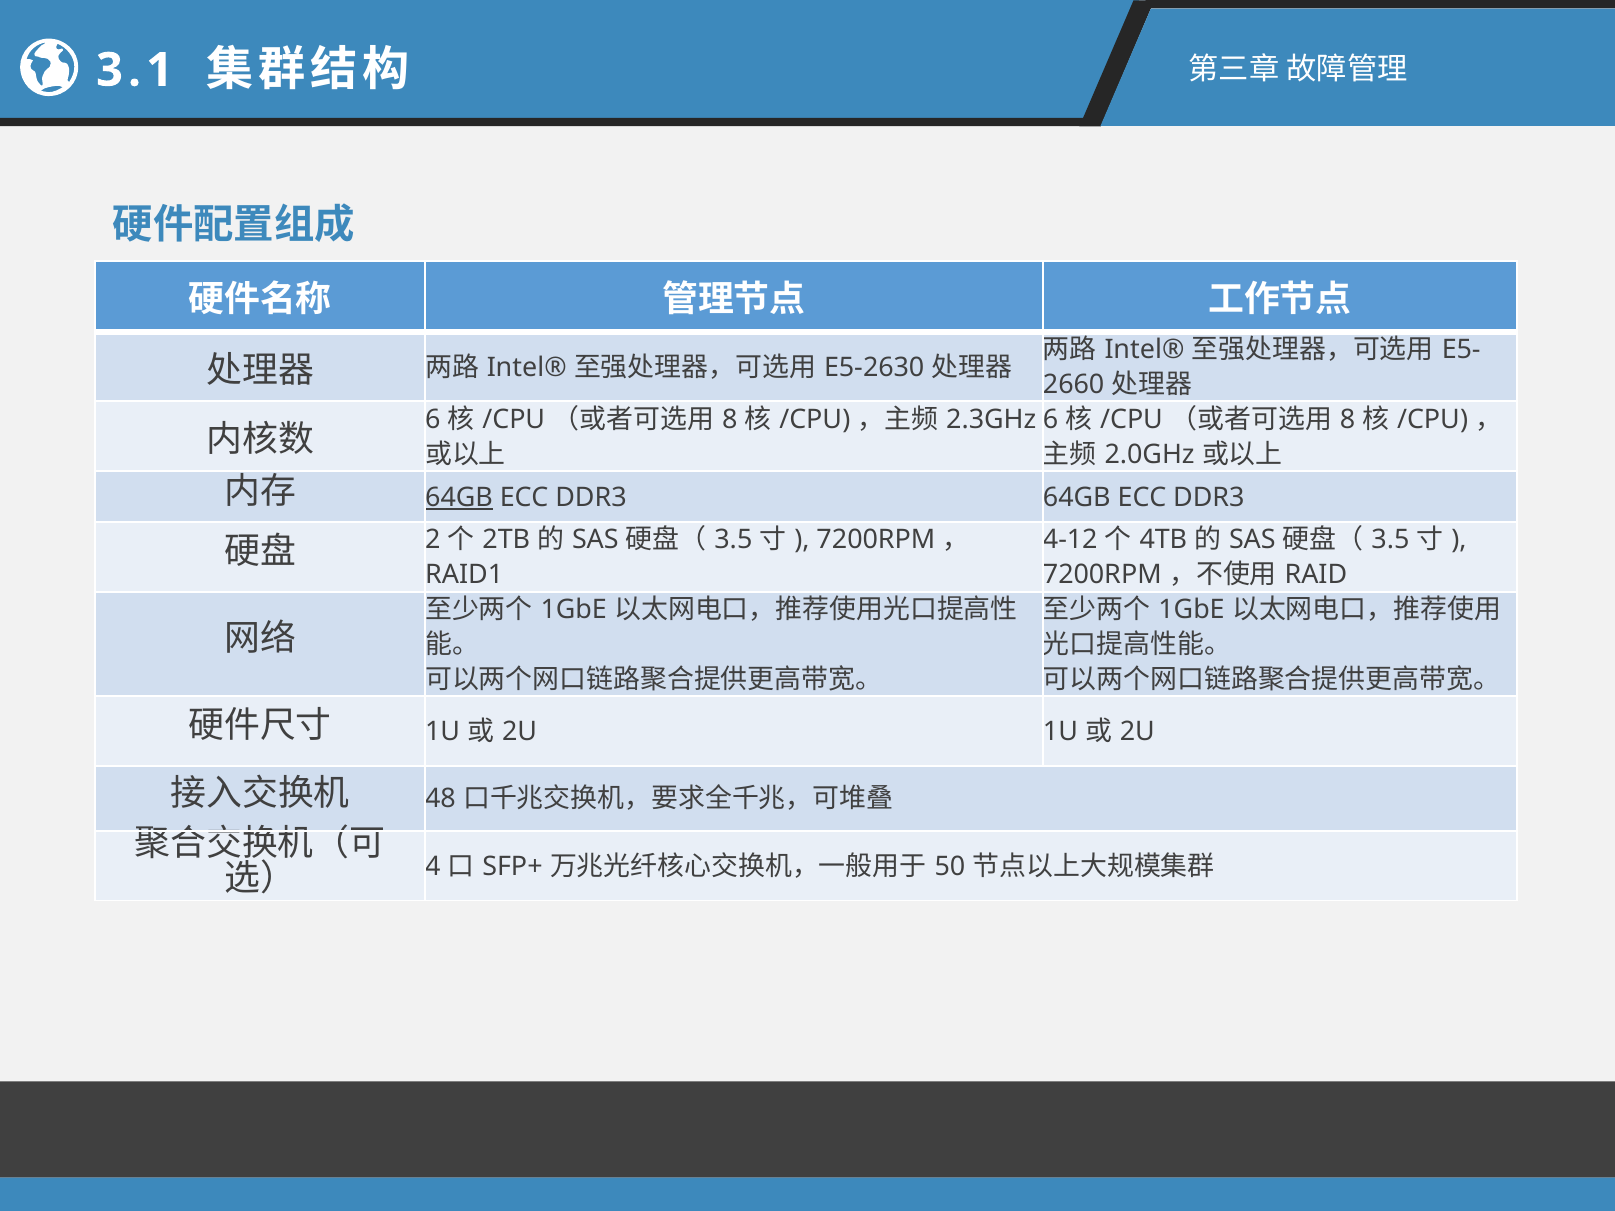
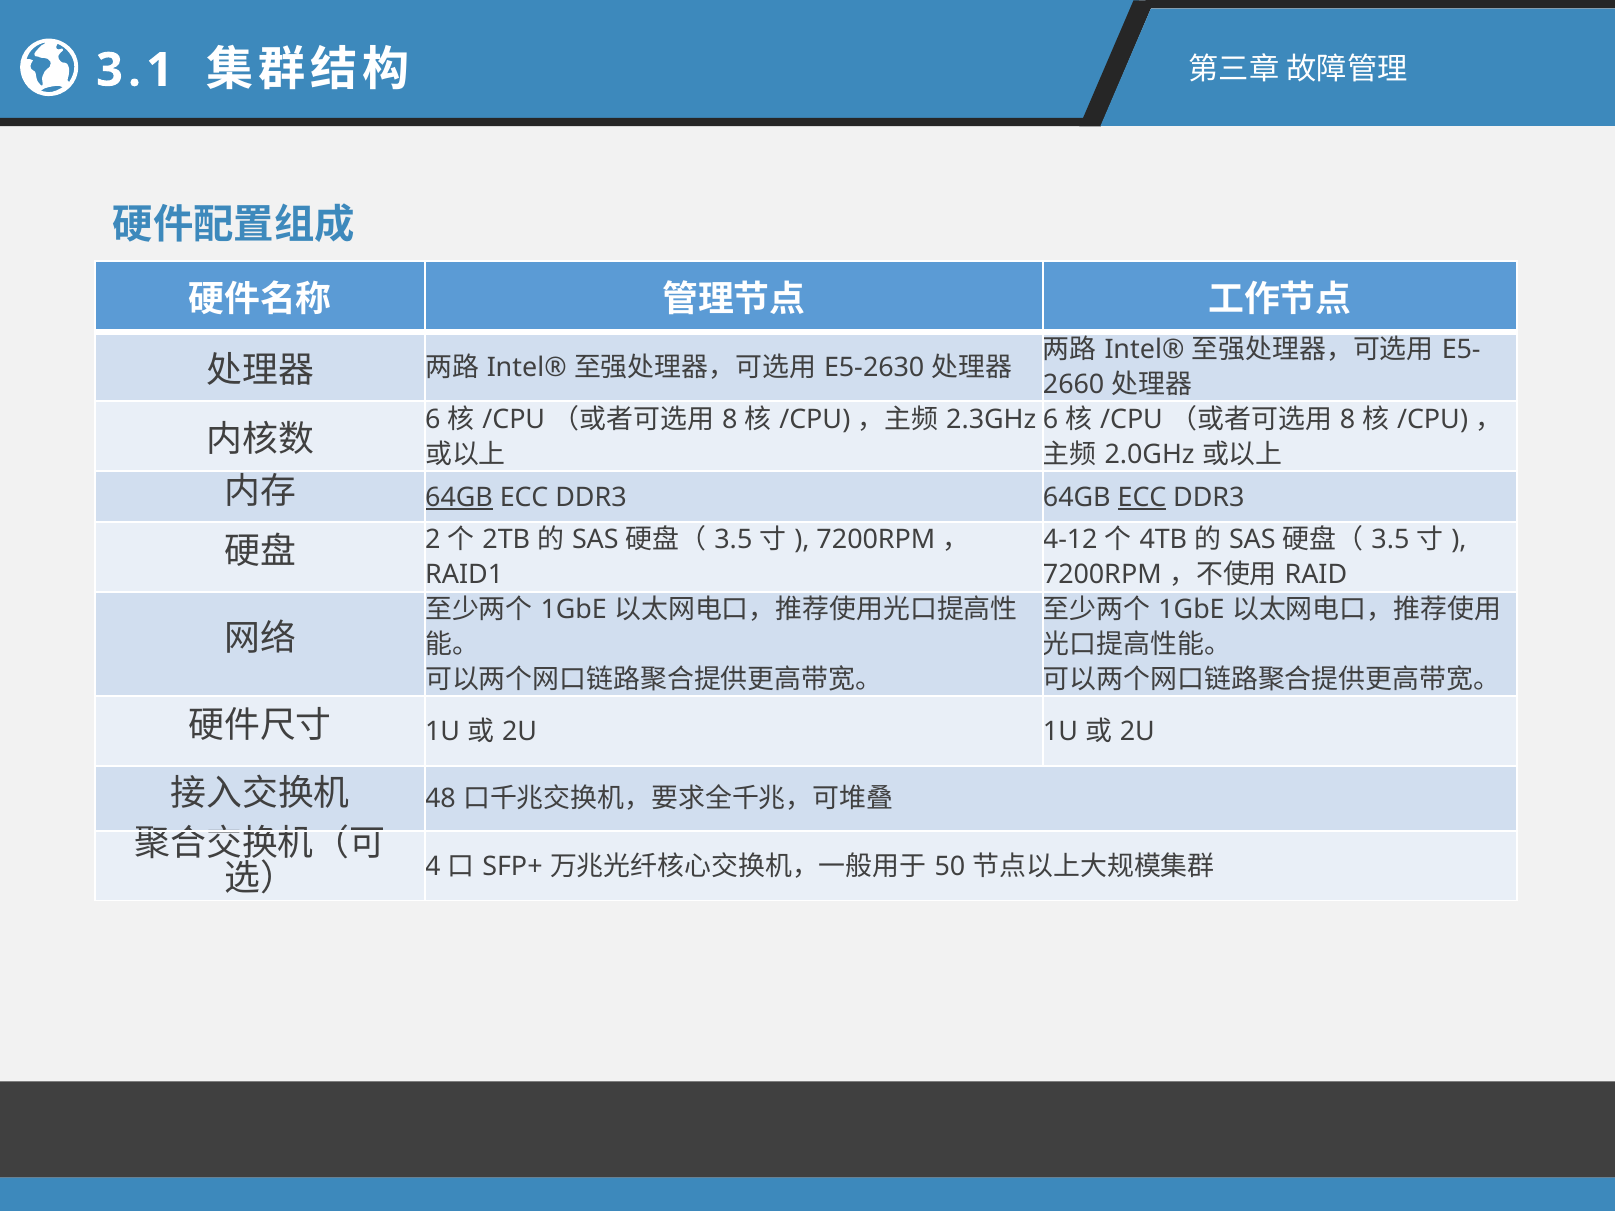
ECC at (1142, 497) underline: none -> present
